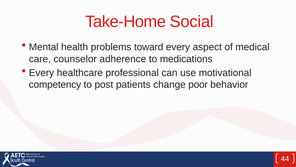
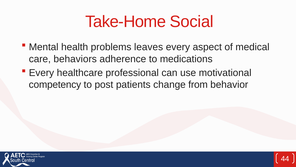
toward: toward -> leaves
counselor: counselor -> behaviors
poor: poor -> from
